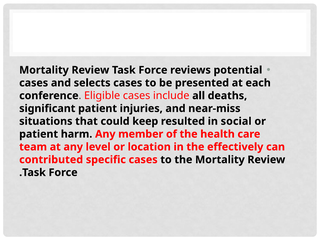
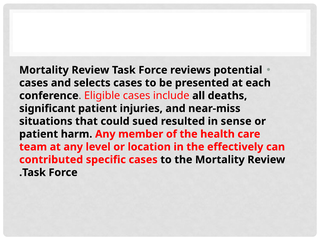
keep: keep -> sued
social: social -> sense
